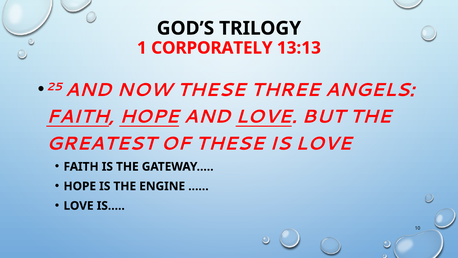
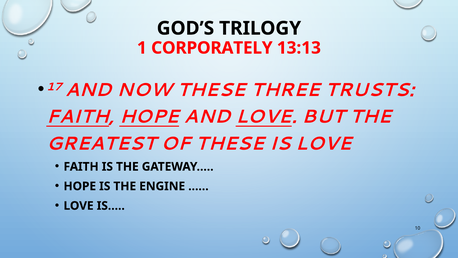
25: 25 -> 17
ANGELS: ANGELS -> TRUSTS
